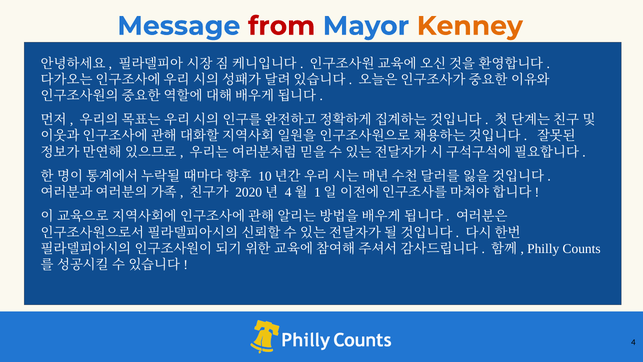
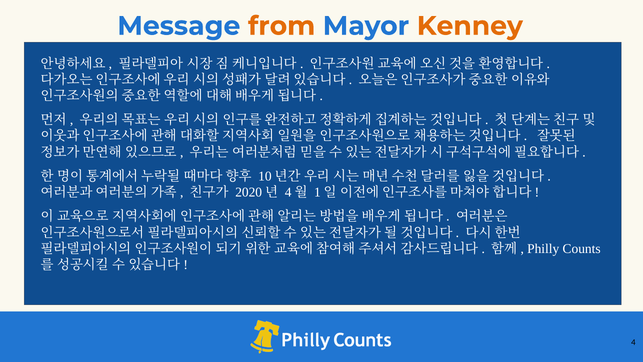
from colour: red -> orange
